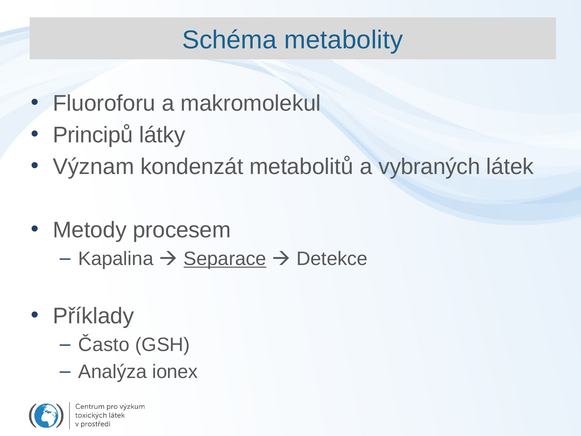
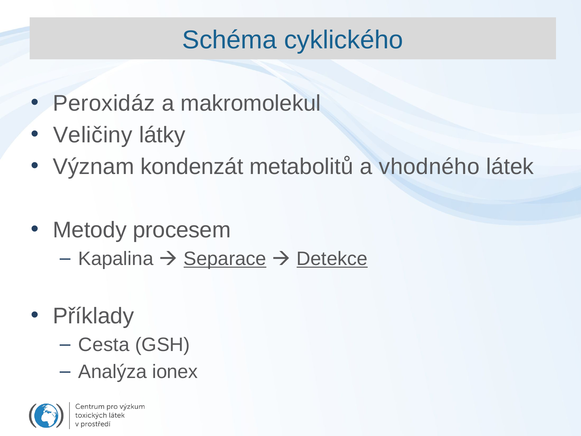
metabolity: metabolity -> cyklického
Fluoroforu: Fluoroforu -> Peroxidáz
Principů: Principů -> Veličiny
vybraných: vybraných -> vhodného
Detekce underline: none -> present
Často: Často -> Cesta
